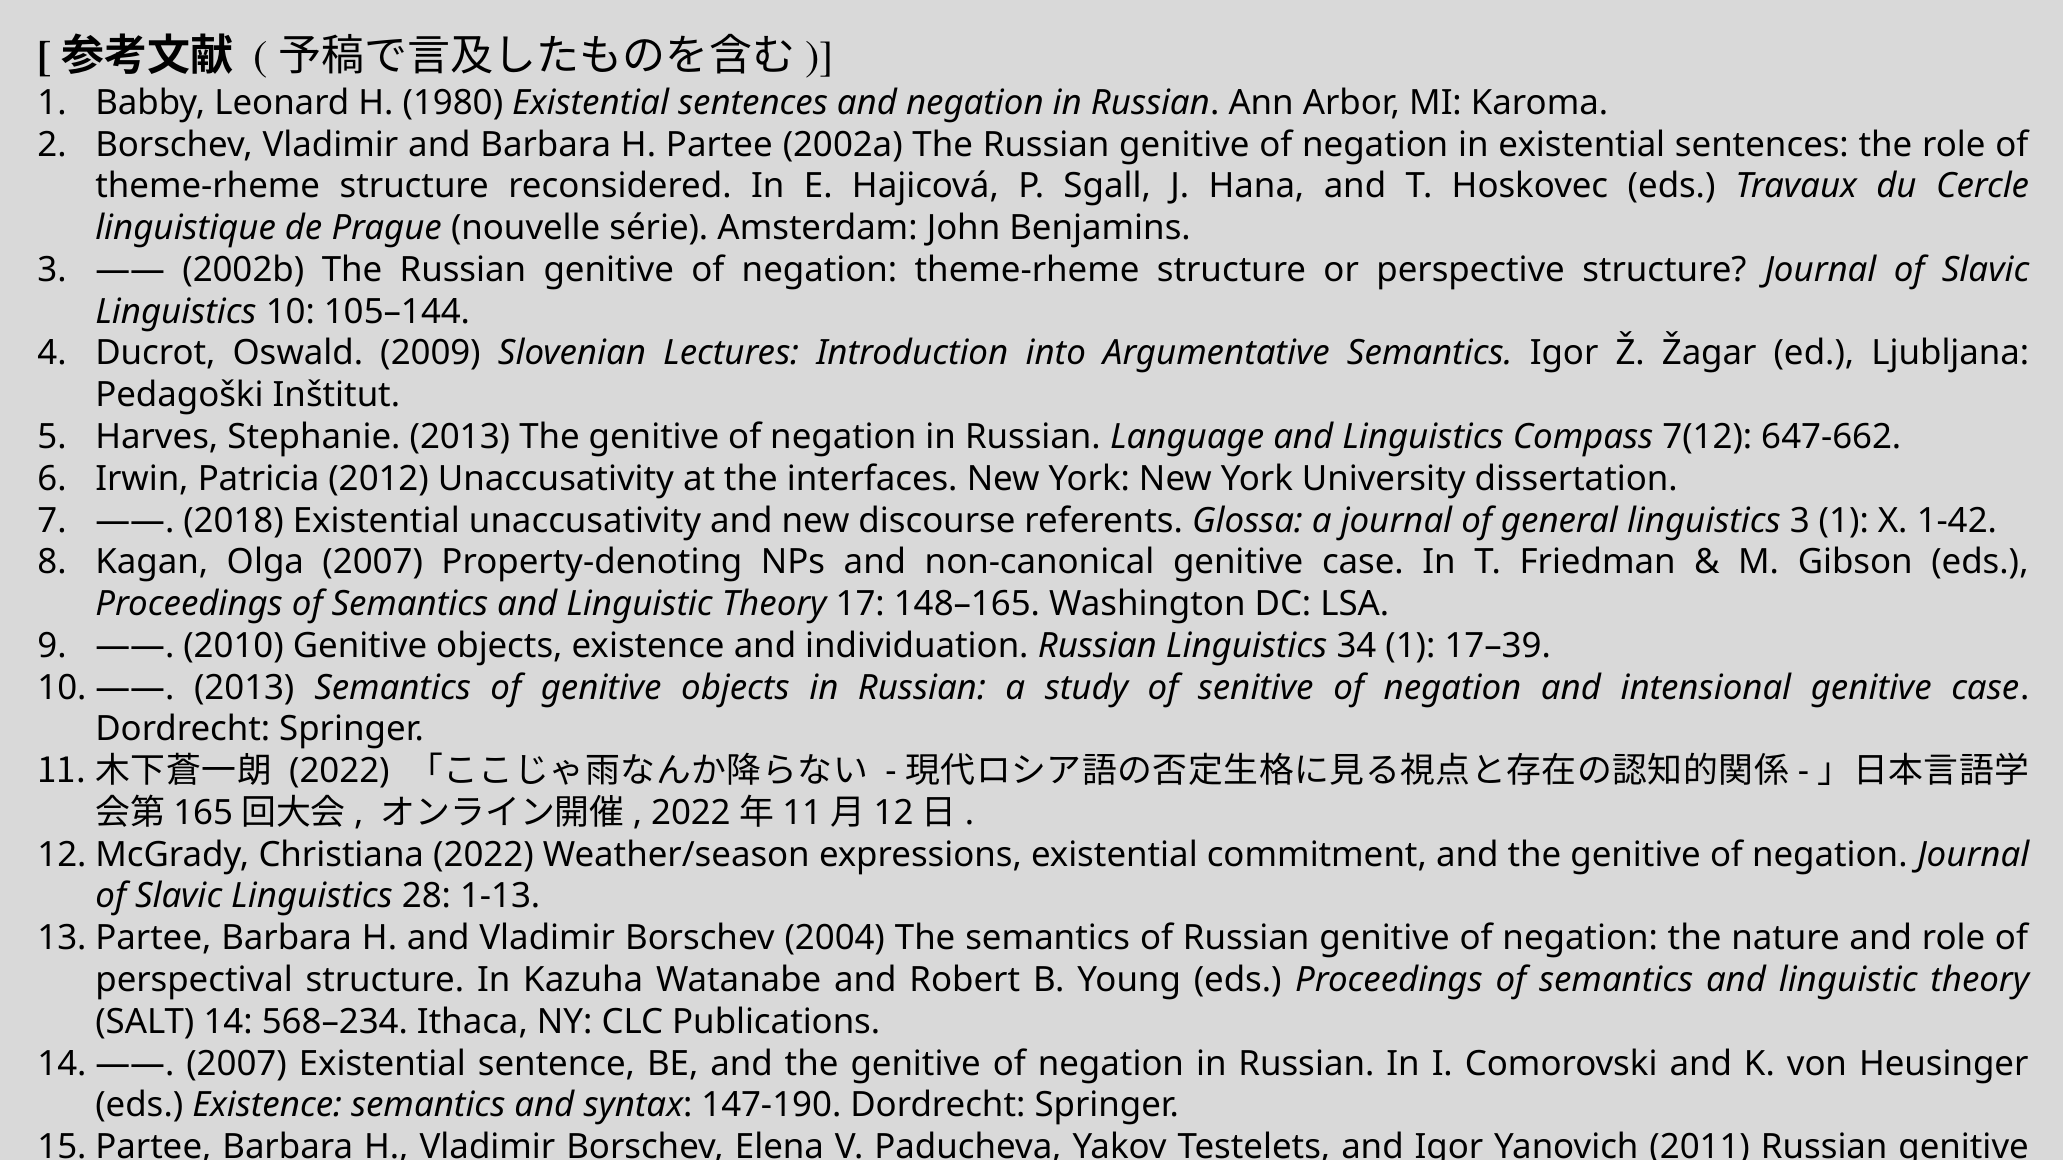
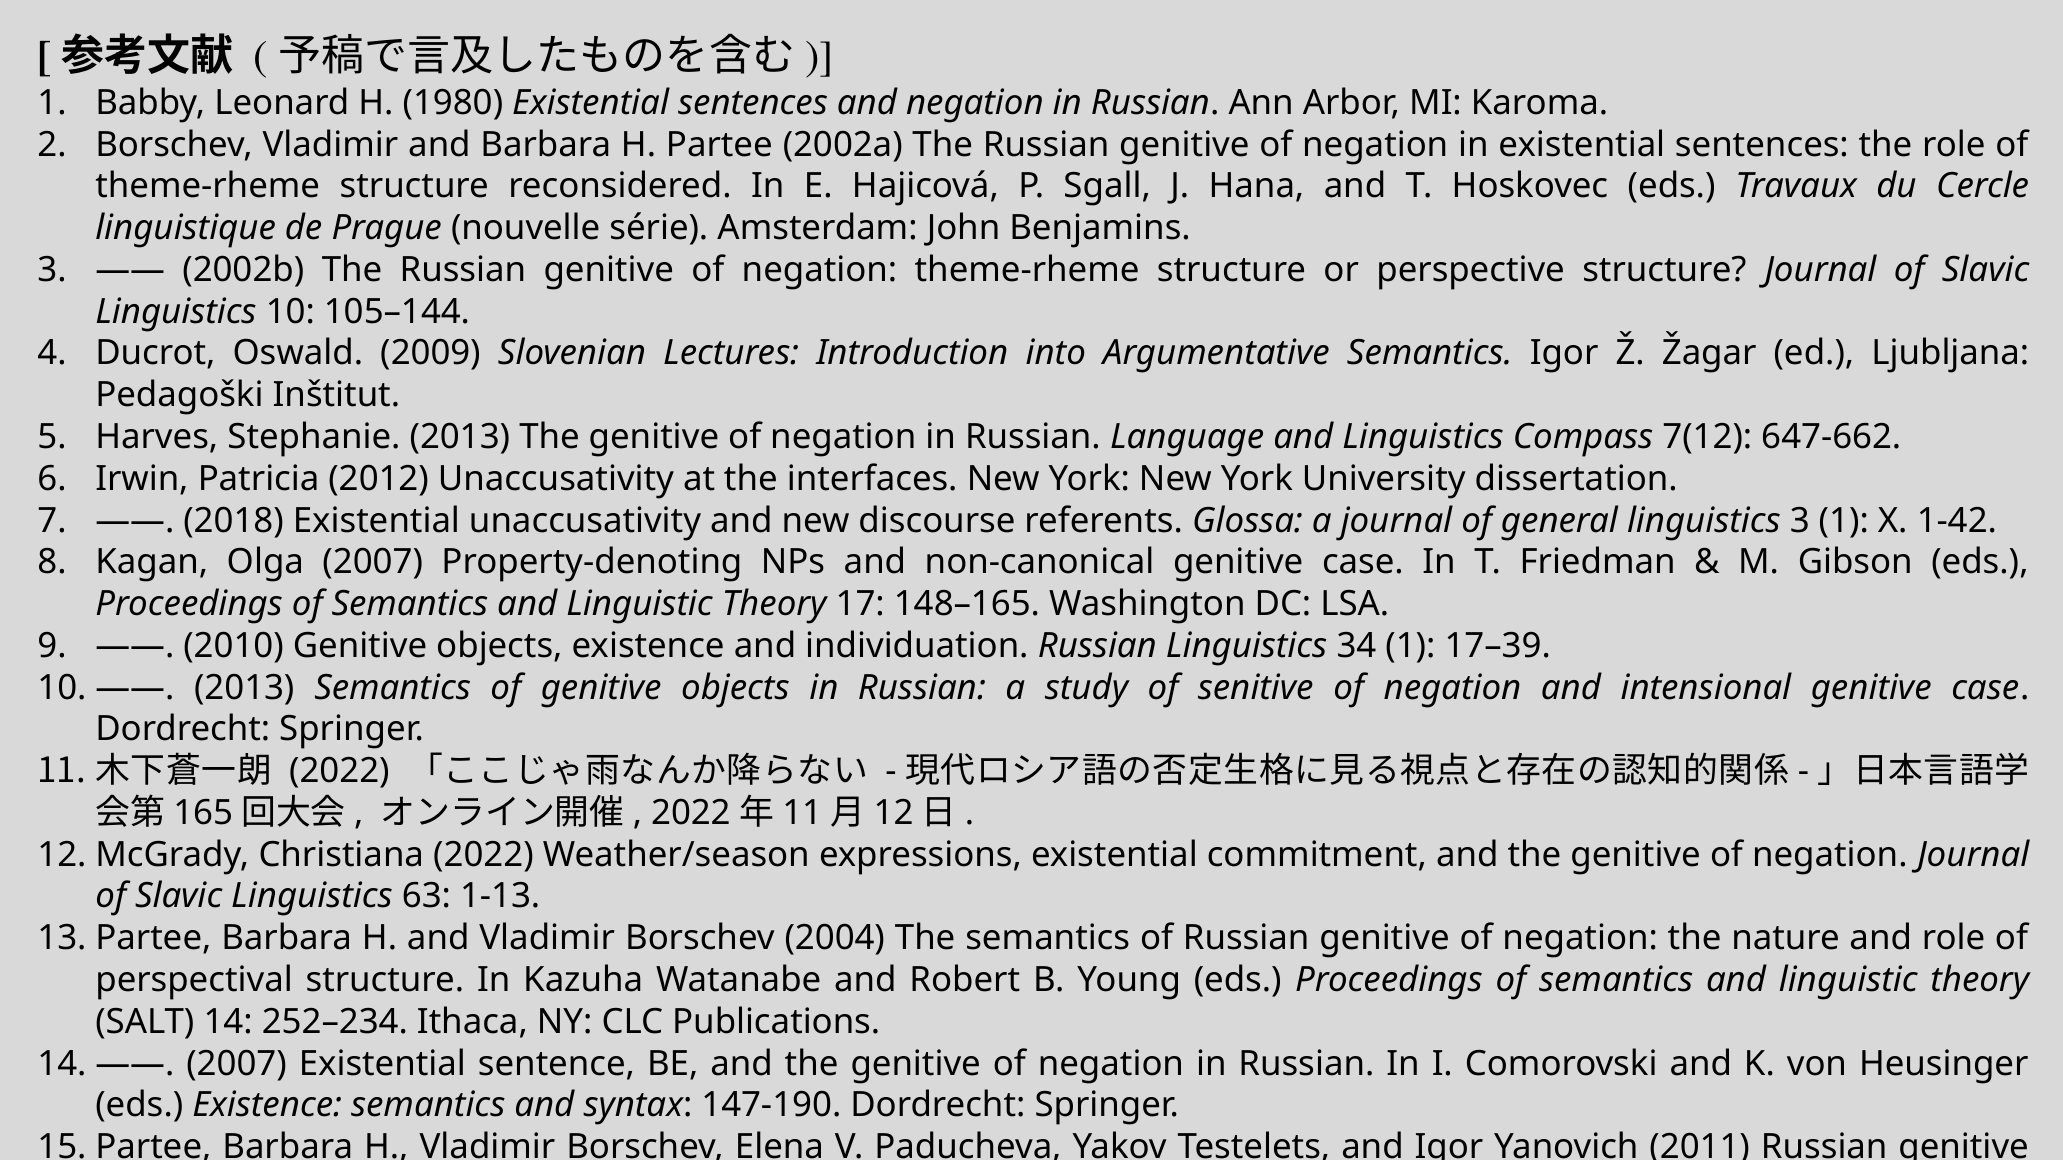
28: 28 -> 63
568–234: 568–234 -> 252–234
